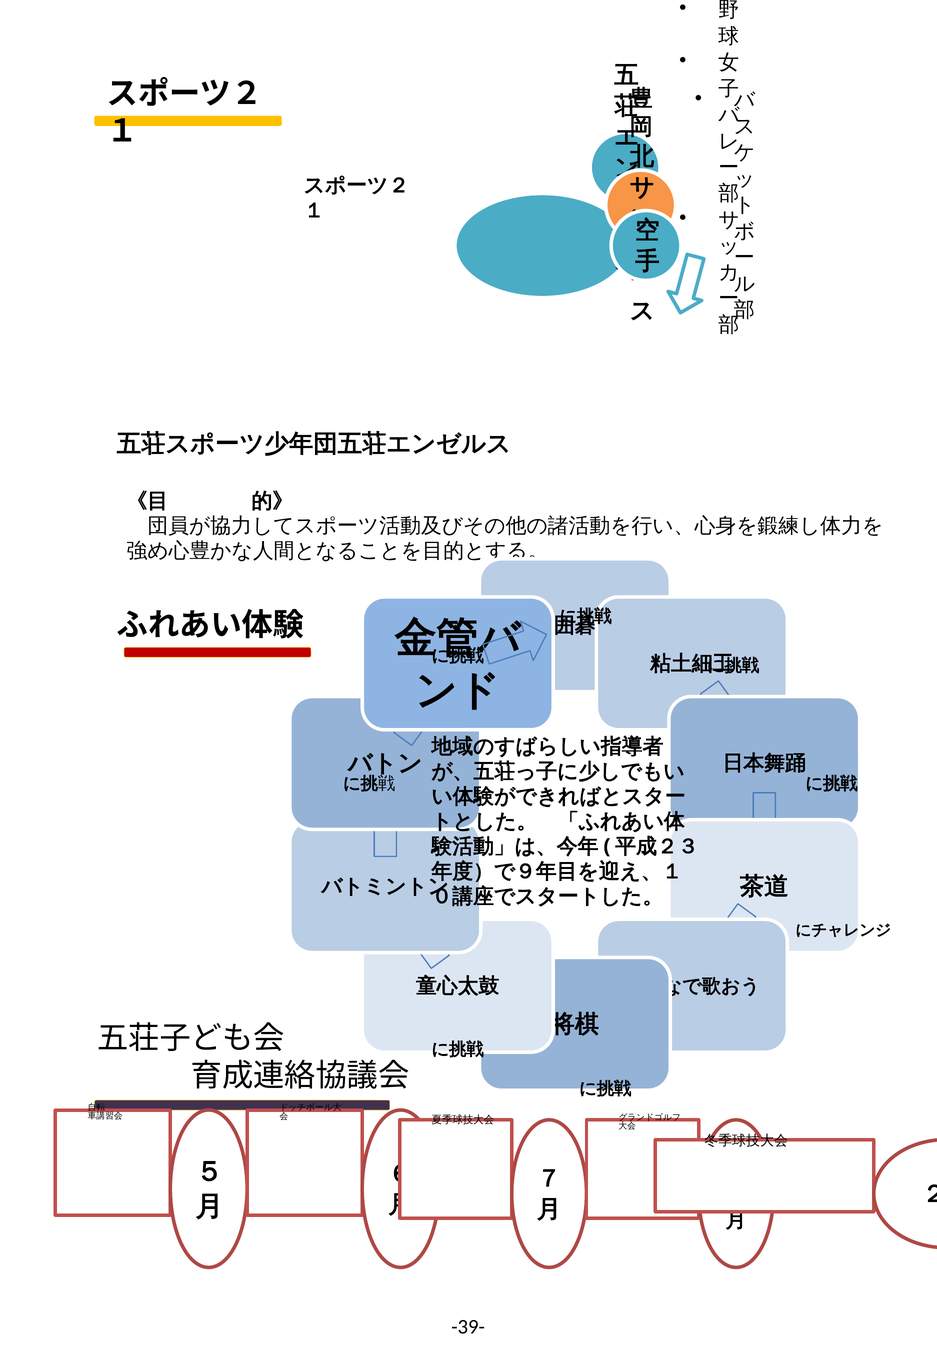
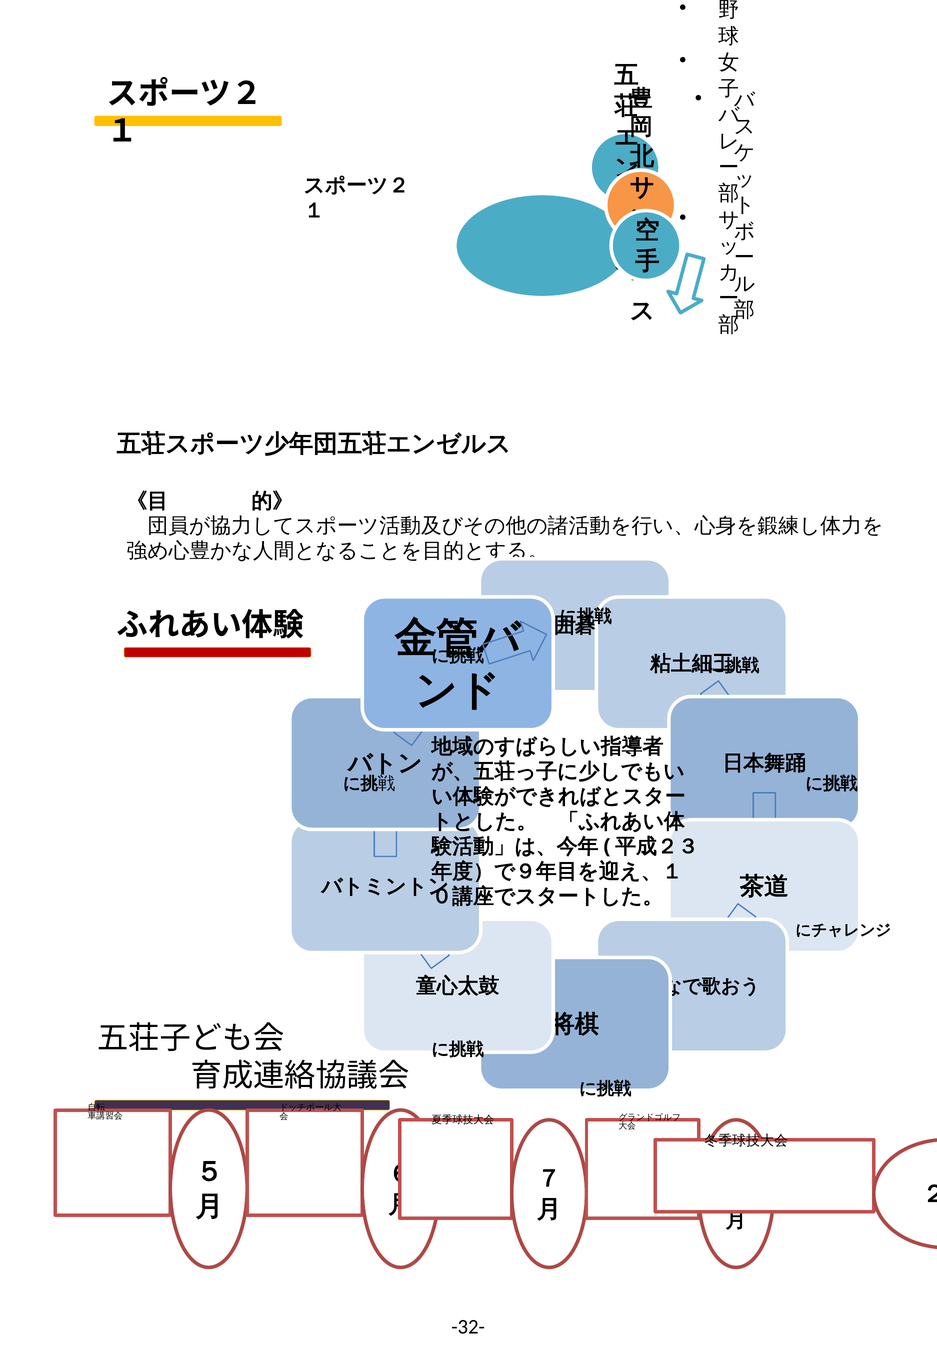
-39-: -39- -> -32-
